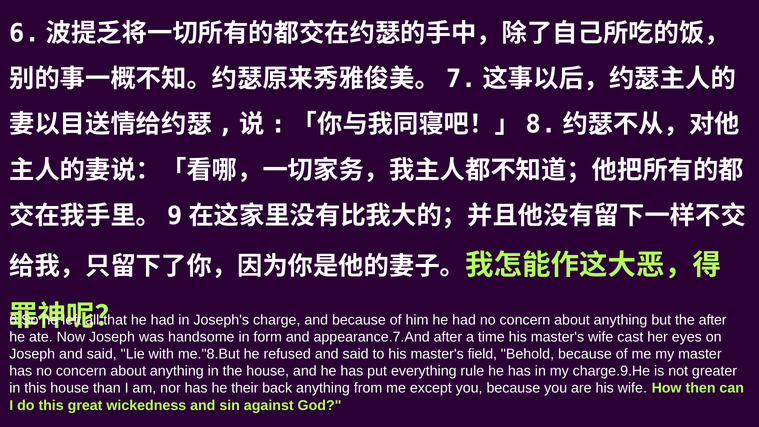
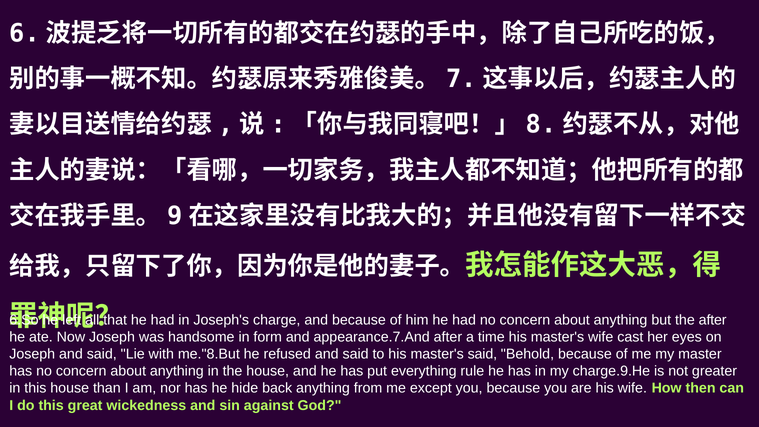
master's field: field -> said
their: their -> hide
